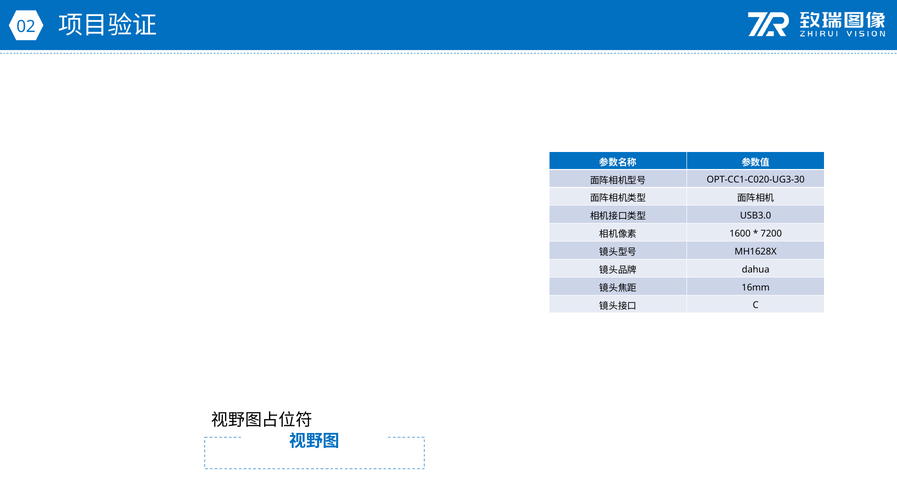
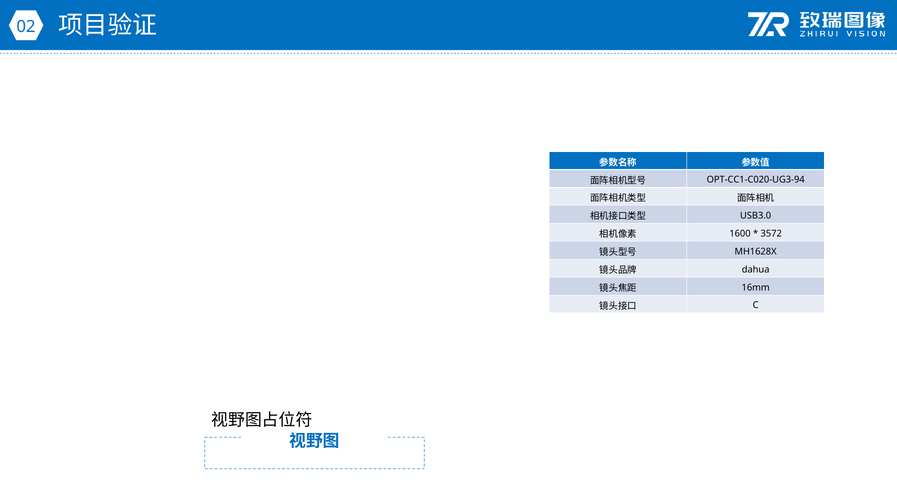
OPT-CC1-C020-UG3-30: OPT-CC1-C020-UG3-30 -> OPT-CC1-C020-UG3-94
7200: 7200 -> 3572
